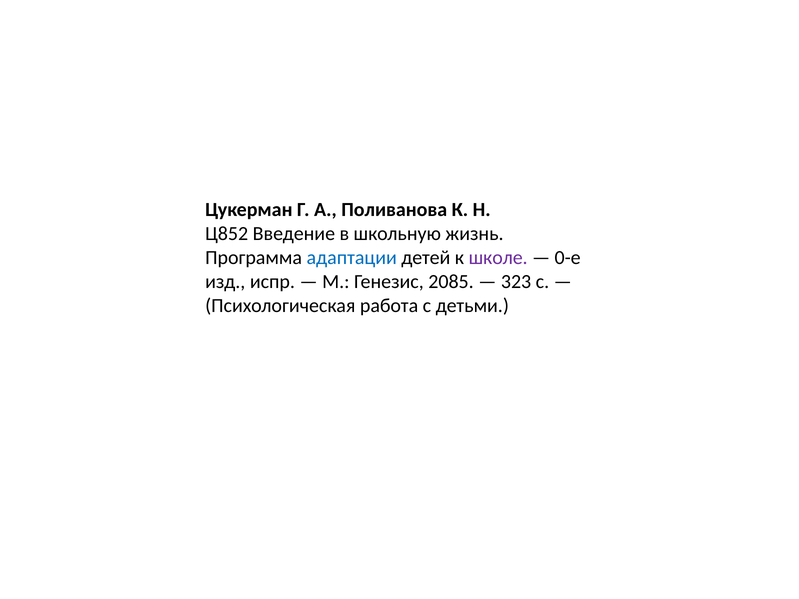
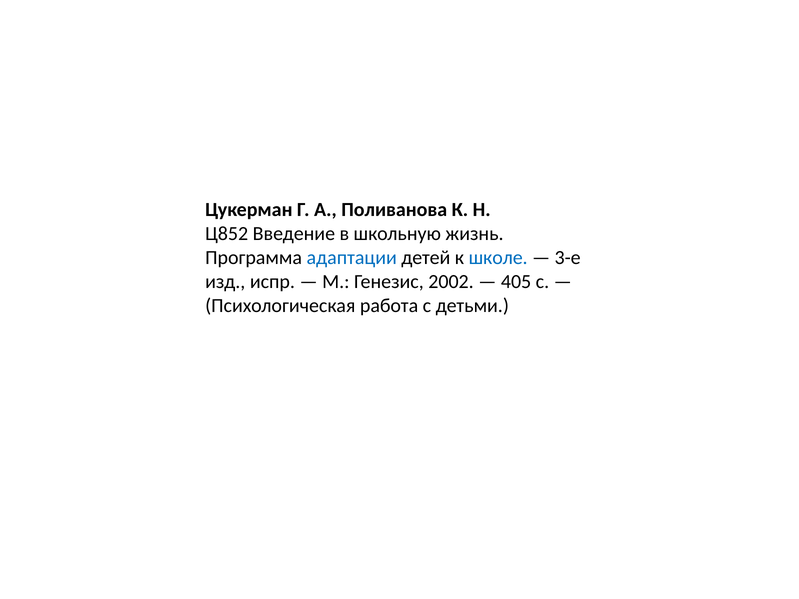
школе colour: purple -> blue
0-е: 0-е -> 3-е
2085: 2085 -> 2002
323: 323 -> 405
